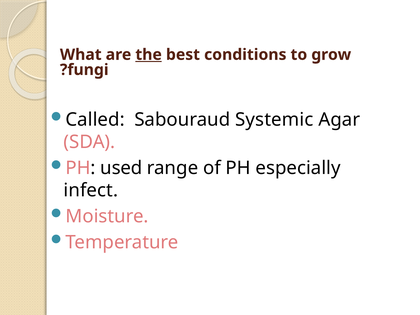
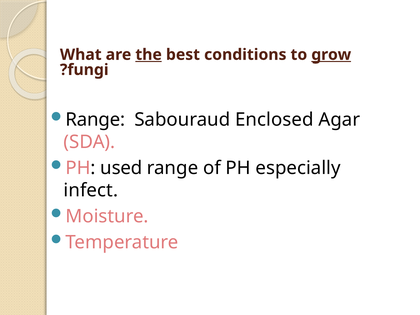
grow underline: none -> present
Called at (95, 120): Called -> Range
Systemic: Systemic -> Enclosed
